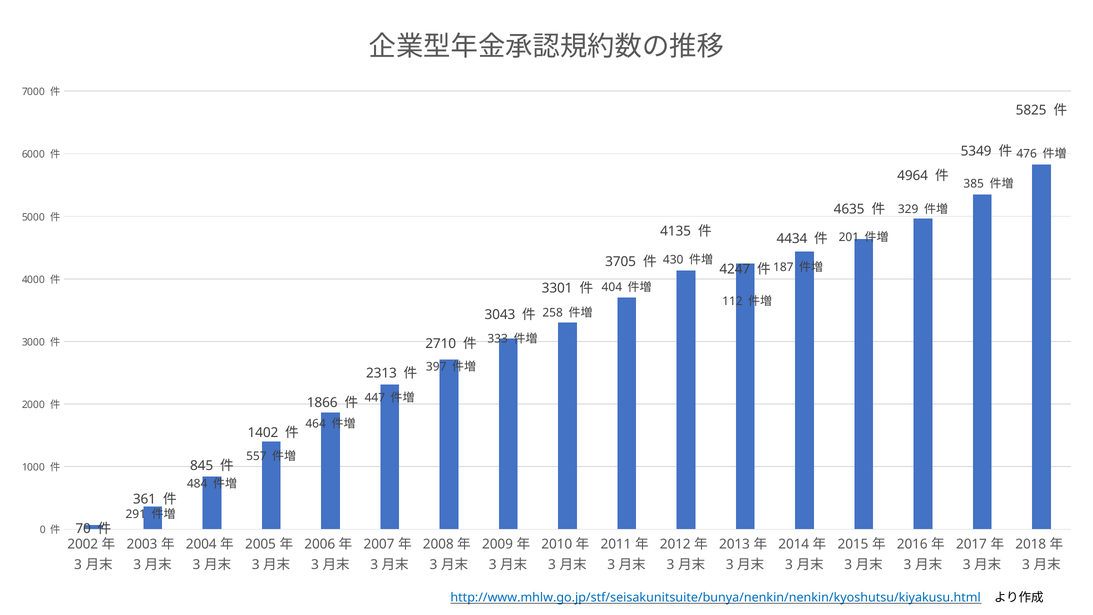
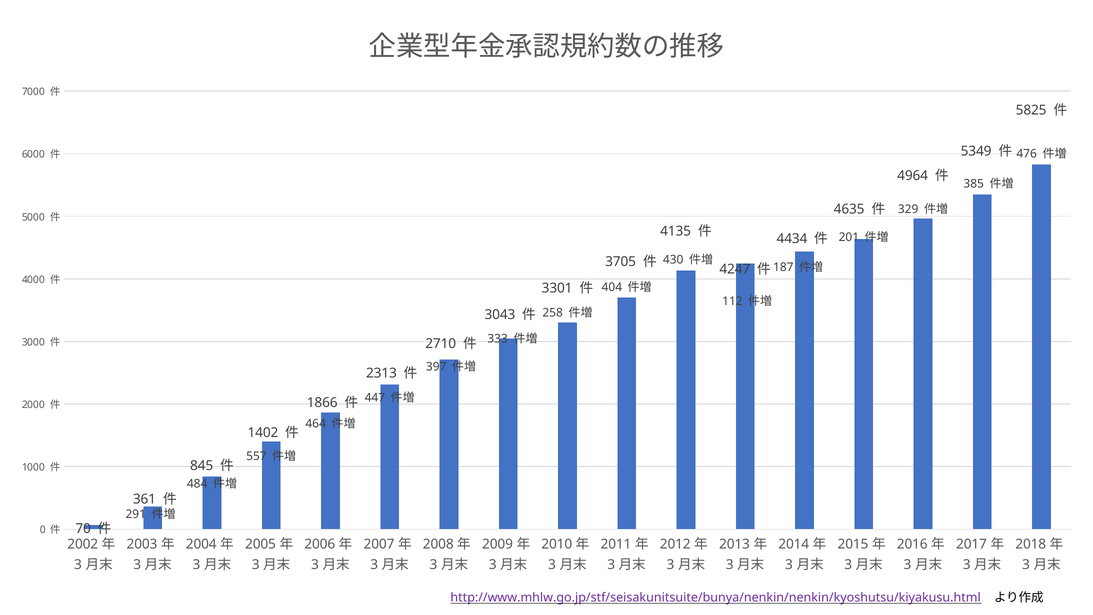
http://www.mhlw.go.jp/stf/seisakunitsuite/bunya/nenkin/nenkin/kyoshutsu/kiyakusu.html colour: blue -> purple
